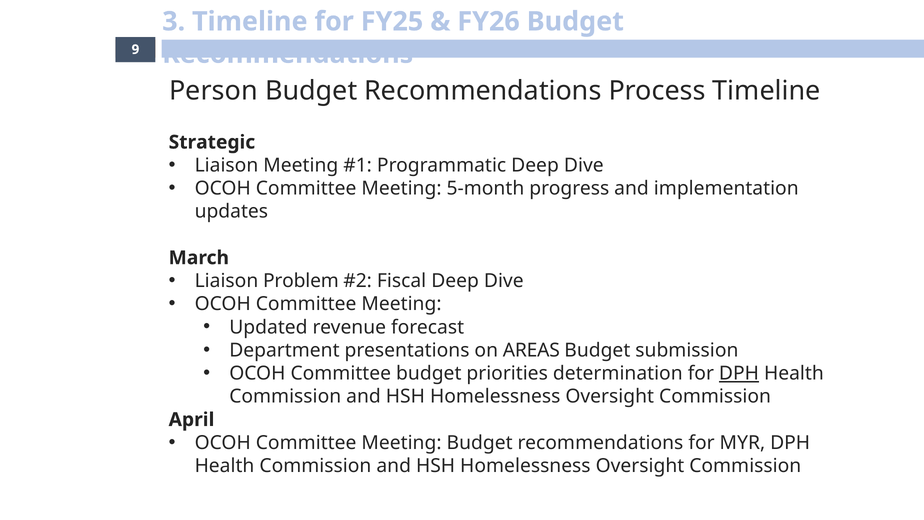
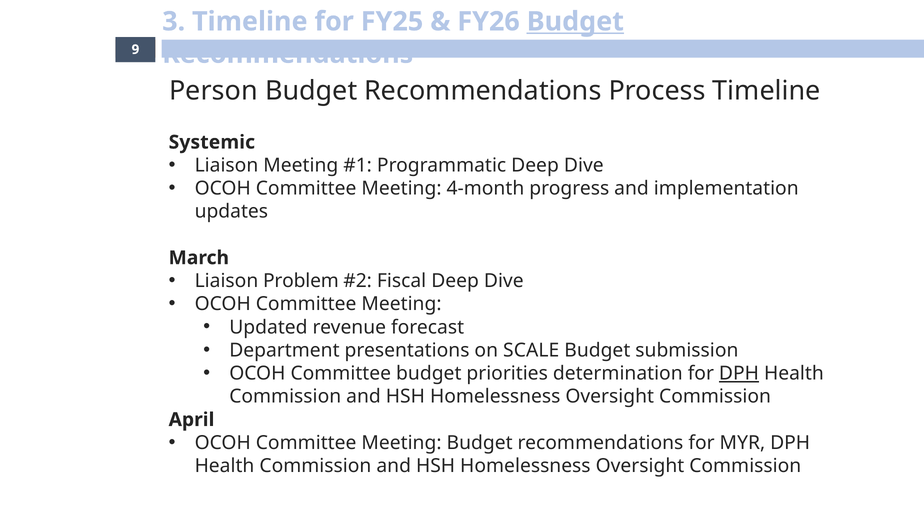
Budget at (575, 21) underline: none -> present
Strategic: Strategic -> Systemic
5-month: 5-month -> 4-month
AREAS: AREAS -> SCALE
